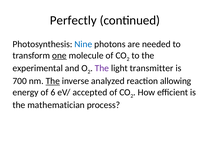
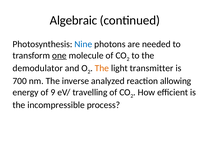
Perfectly: Perfectly -> Algebraic
experimental: experimental -> demodulator
The at (102, 68) colour: purple -> orange
The at (53, 81) underline: present -> none
6: 6 -> 9
accepted: accepted -> travelling
mathematician: mathematician -> incompressible
